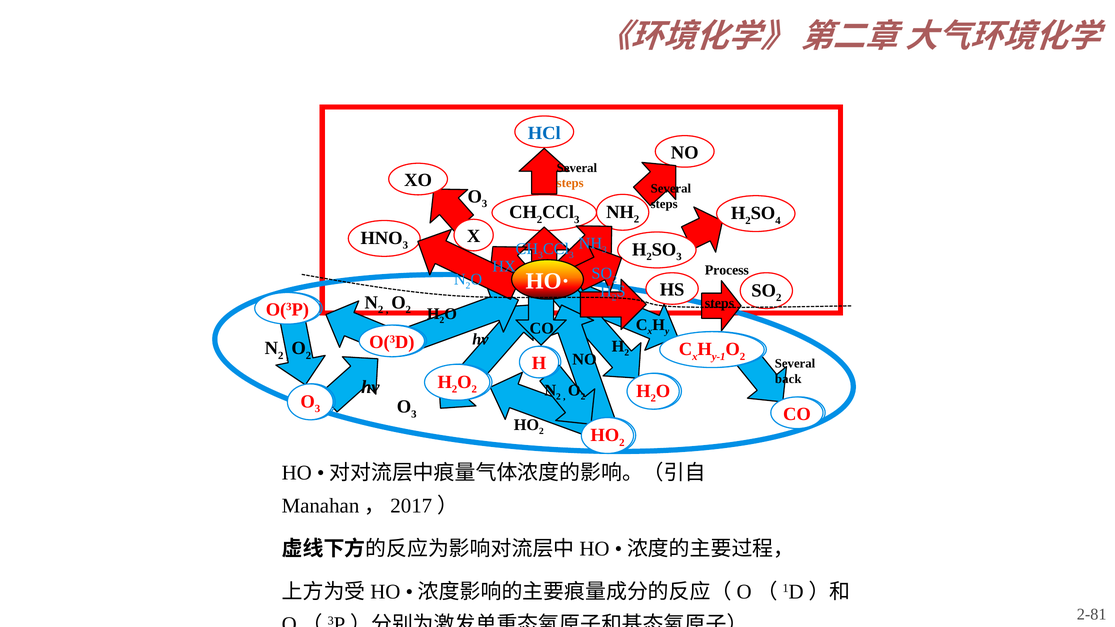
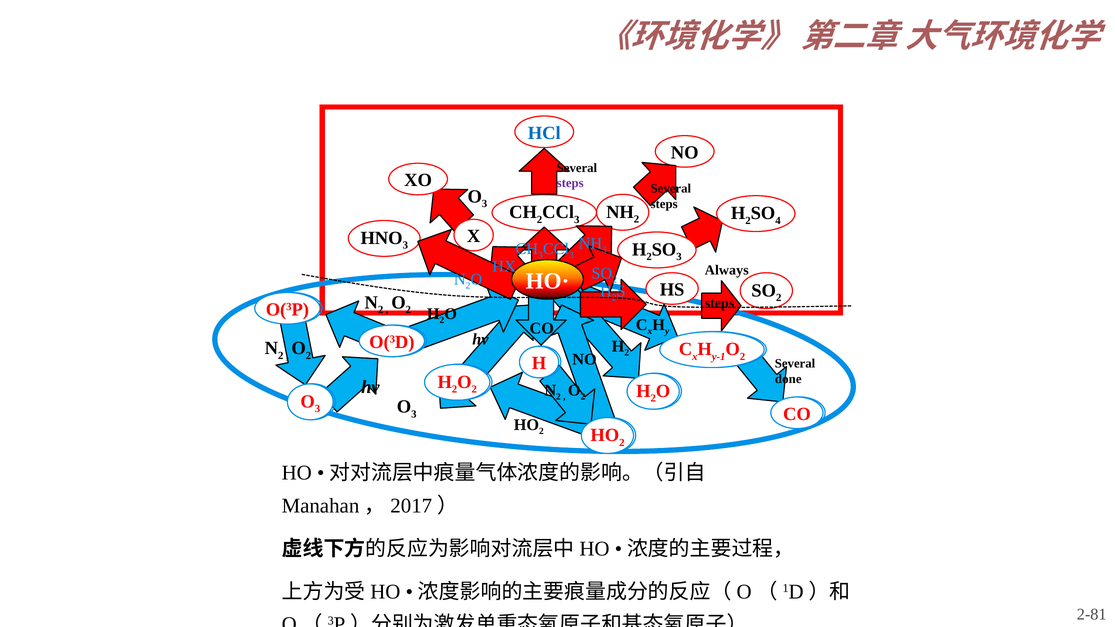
steps at (570, 183) colour: orange -> purple
Process: Process -> Always
back: back -> done
